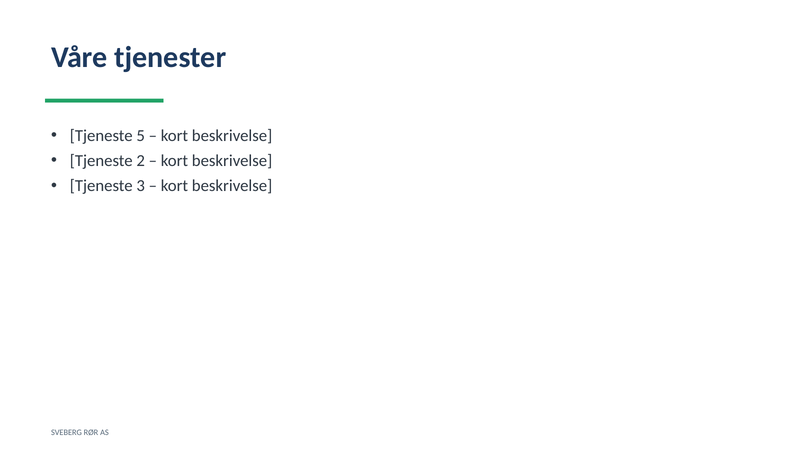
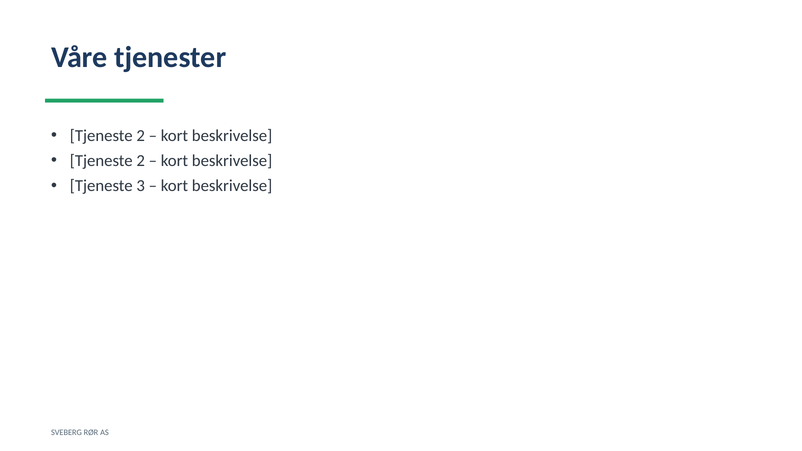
5 at (141, 136): 5 -> 2
